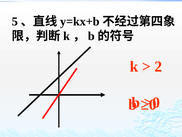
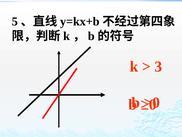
2: 2 -> 3
